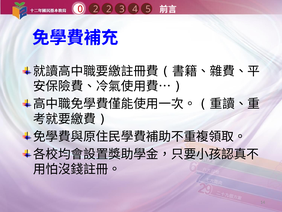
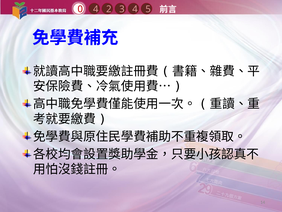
0 2: 2 -> 4
